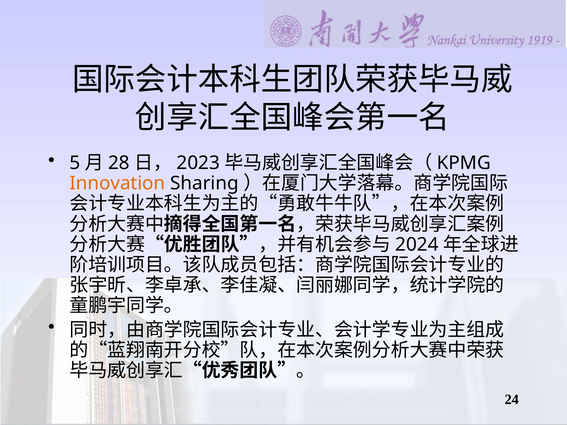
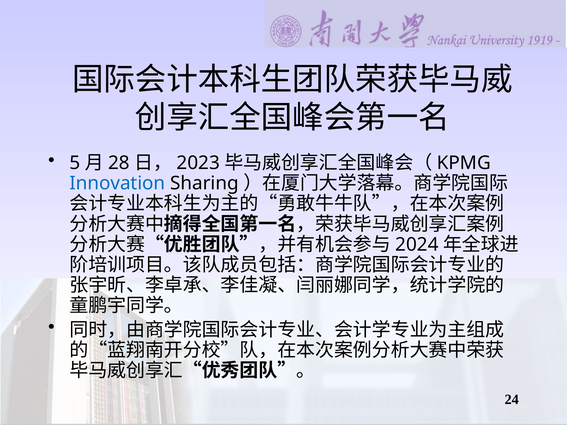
Innovation colour: orange -> blue
